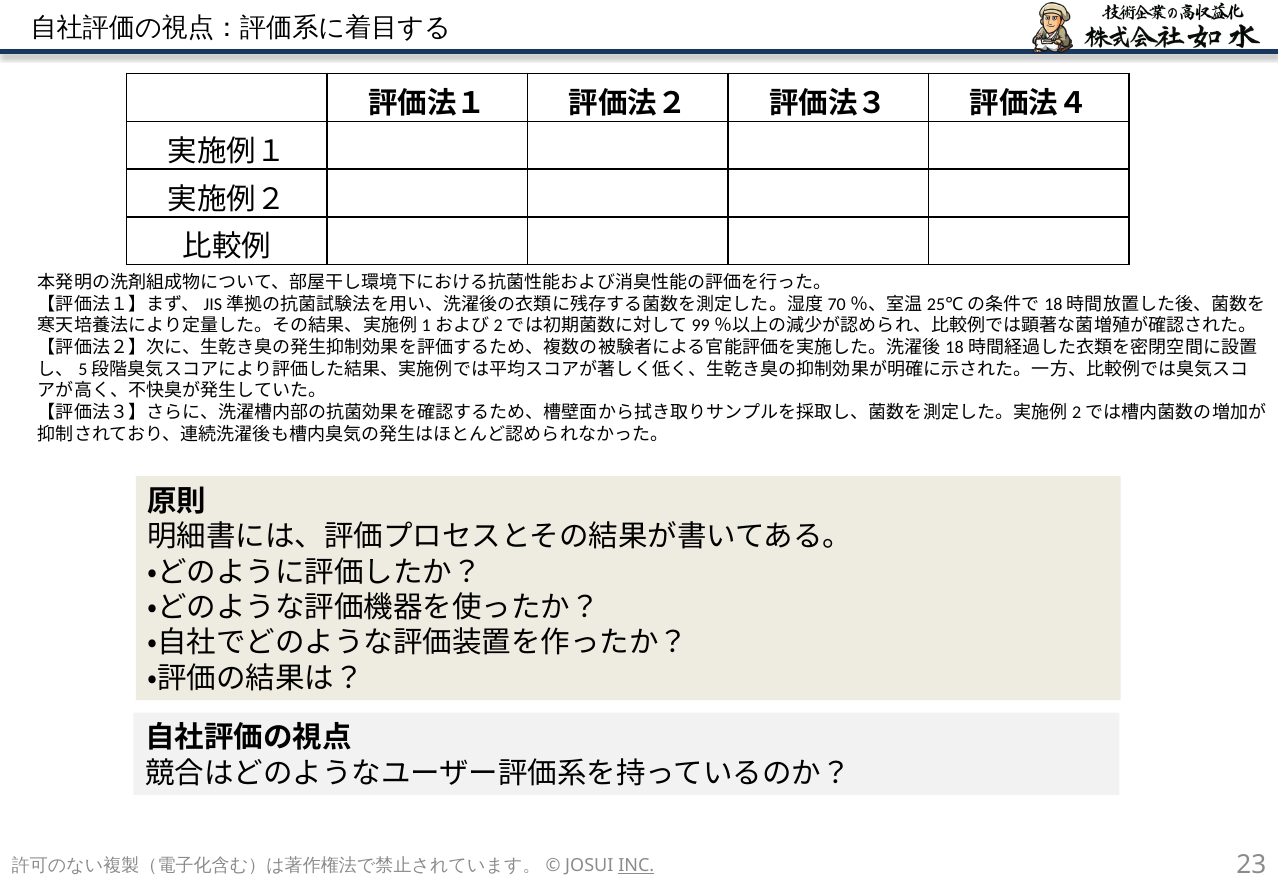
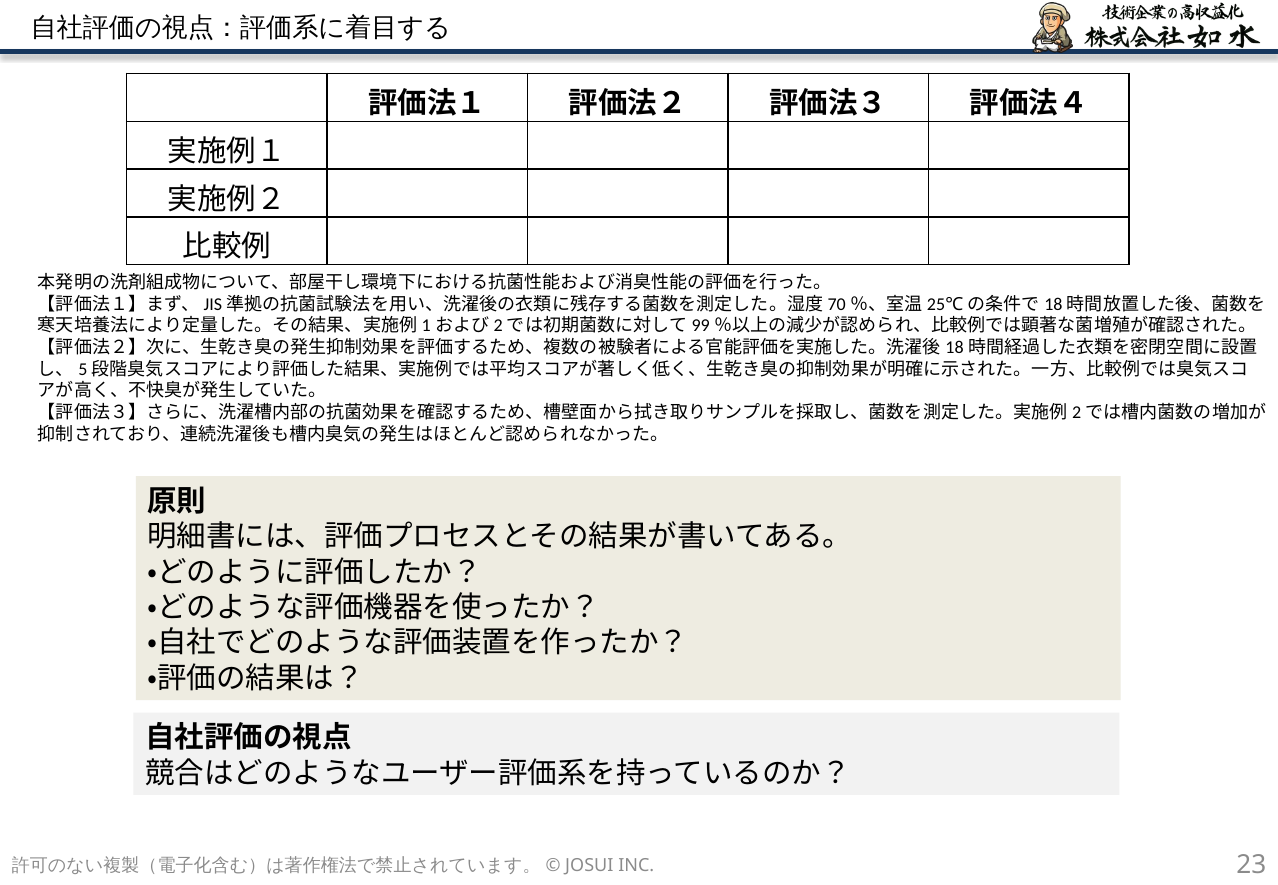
INC underline: present -> none
